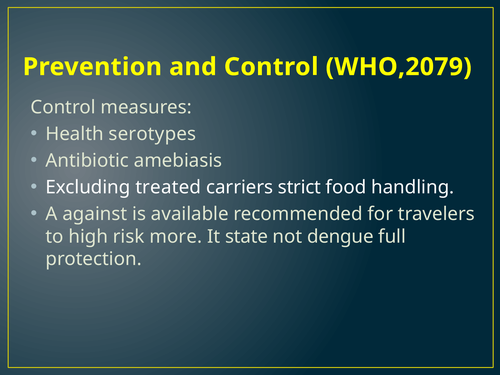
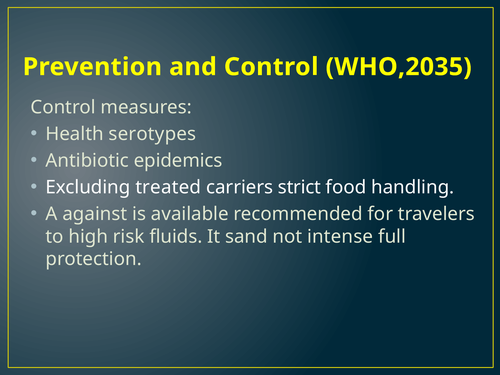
WHO,2079: WHO,2079 -> WHO,2035
amebiasis: amebiasis -> epidemics
more: more -> fluids
state: state -> sand
dengue: dengue -> intense
